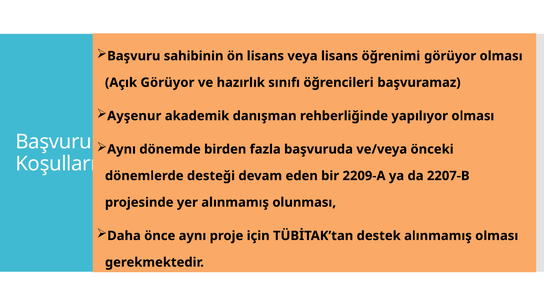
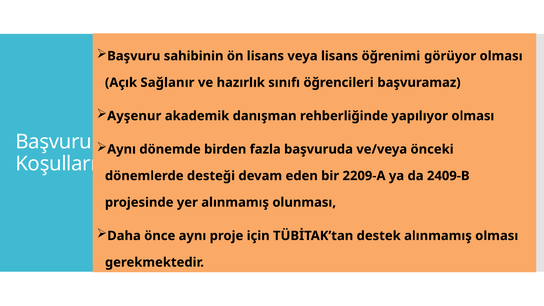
Açık Görüyor: Görüyor -> Sağlanır
2207-B: 2207-B -> 2409-B
